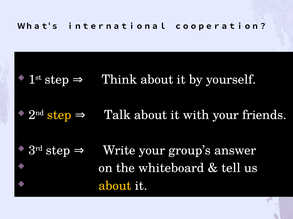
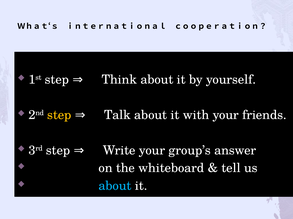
about at (115, 186) colour: yellow -> light blue
